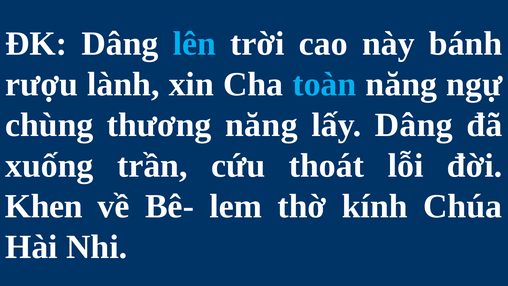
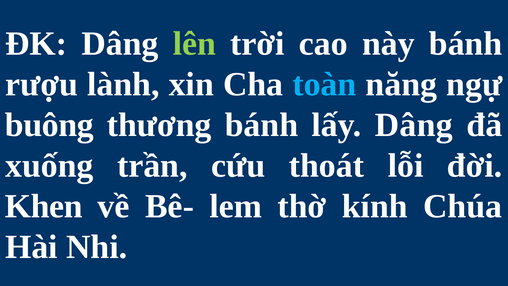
lên colour: light blue -> light green
chùng: chùng -> buông
thương năng: năng -> bánh
